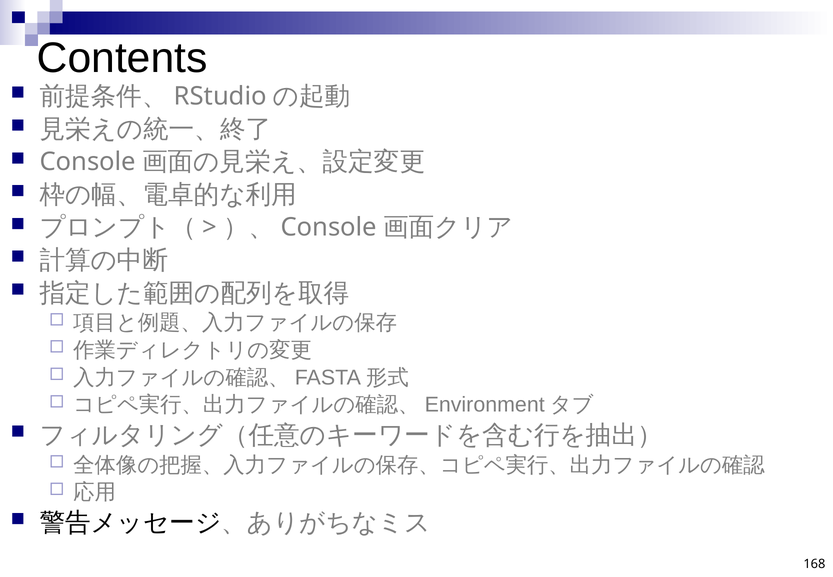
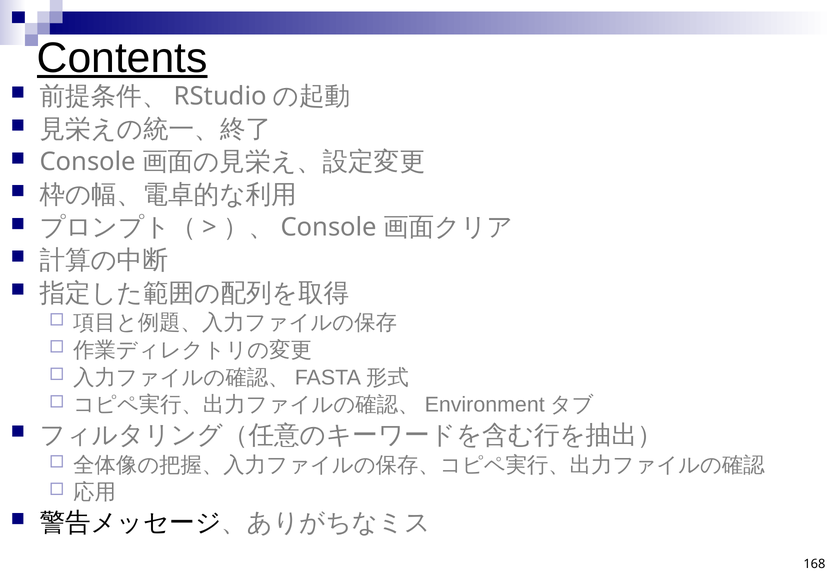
Contents underline: none -> present
